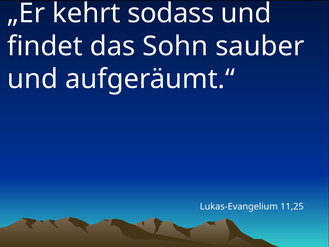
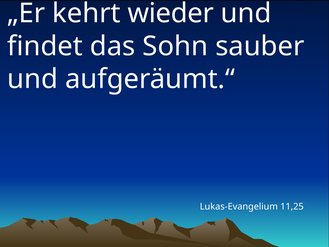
sodass: sodass -> wieder
